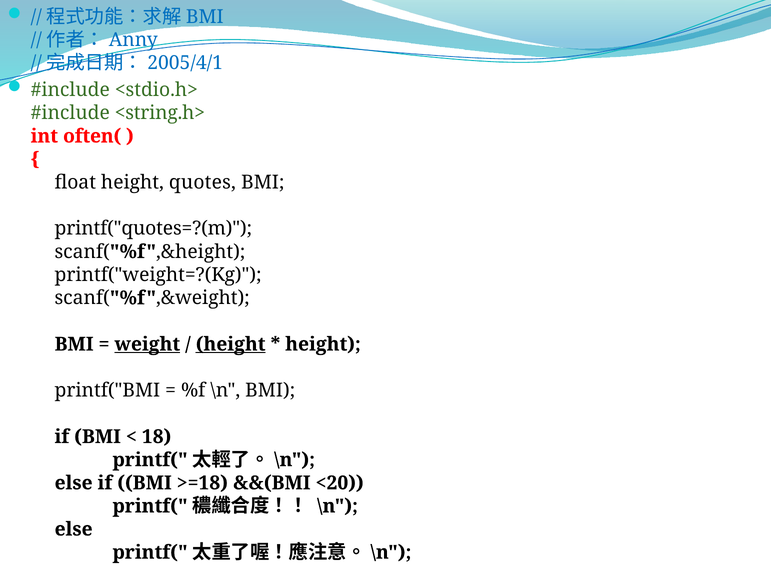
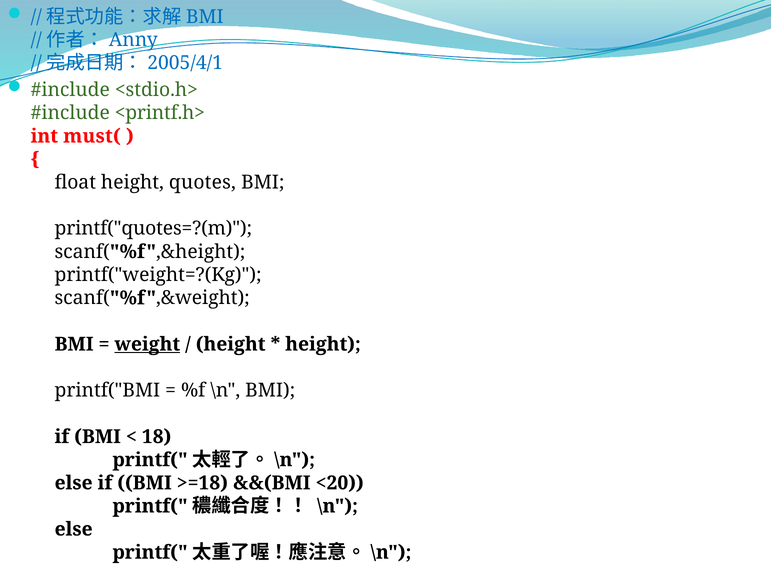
<string.h>: <string.h> -> <printf.h>
often(: often( -> must(
height at (231, 344) underline: present -> none
